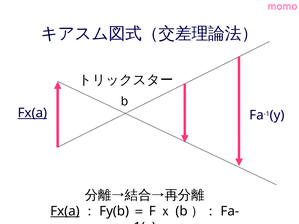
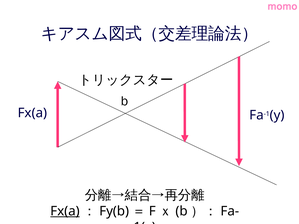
Fx(a at (32, 113) underline: present -> none
